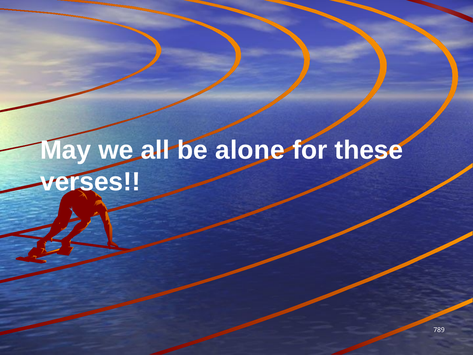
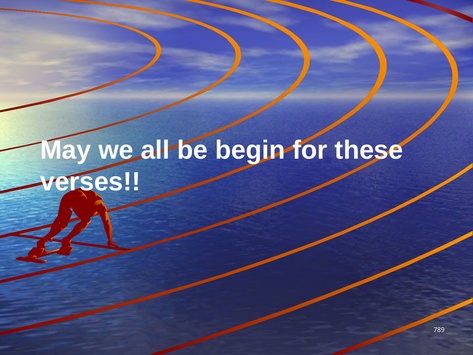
alone: alone -> begin
